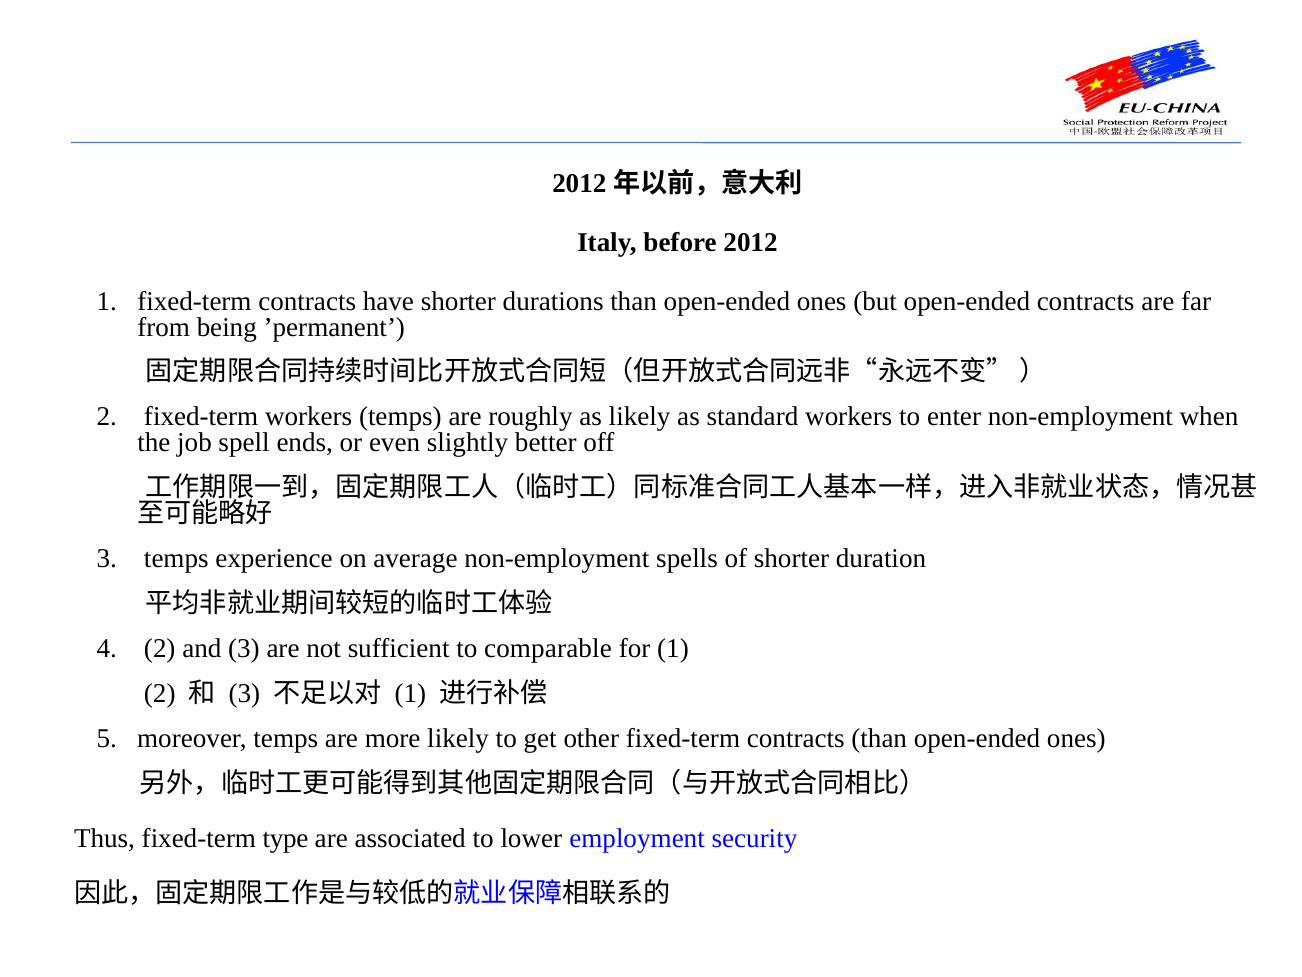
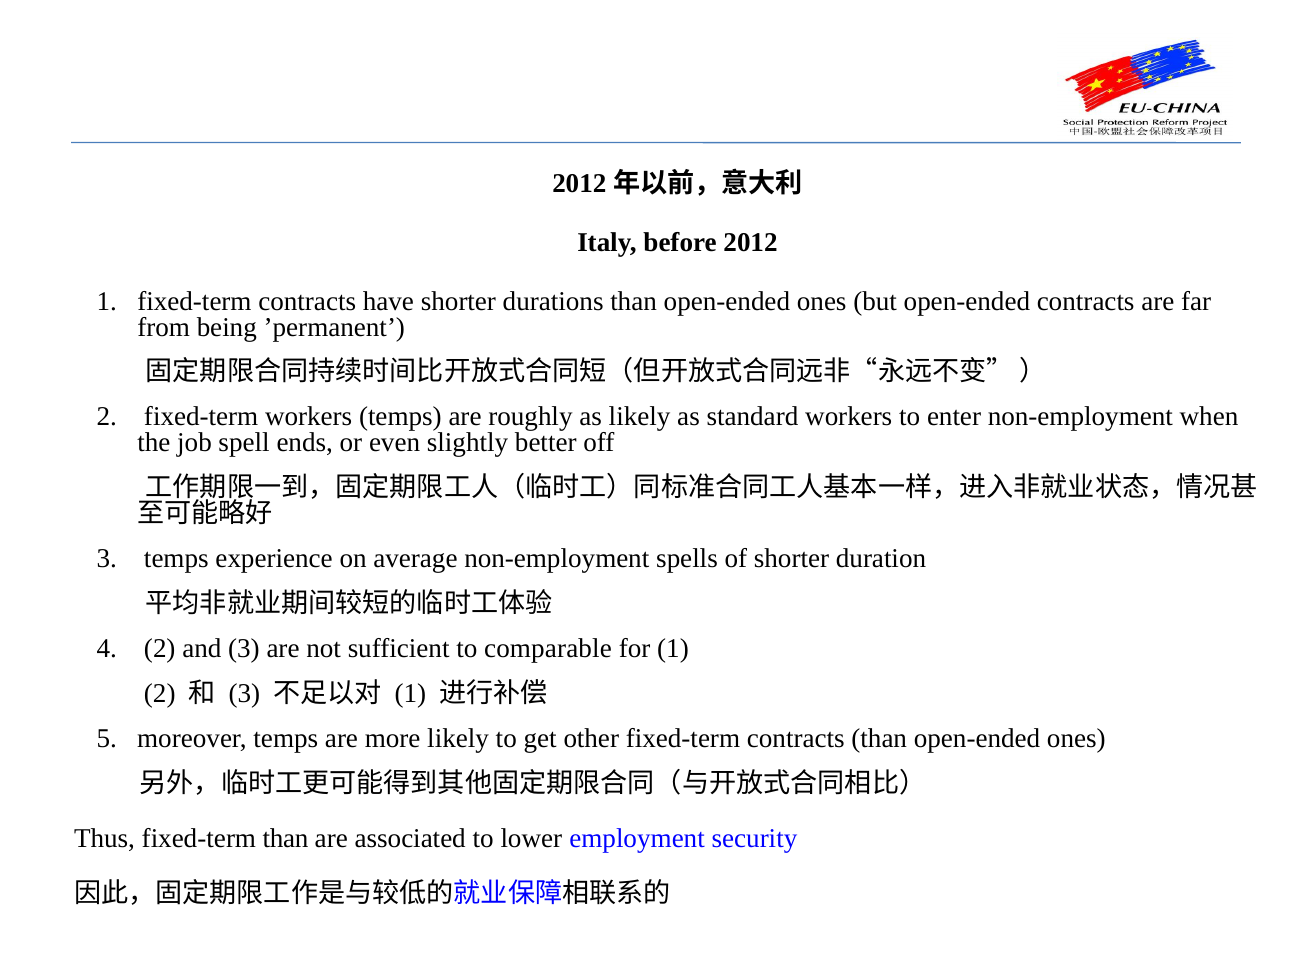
fixed-term type: type -> than
